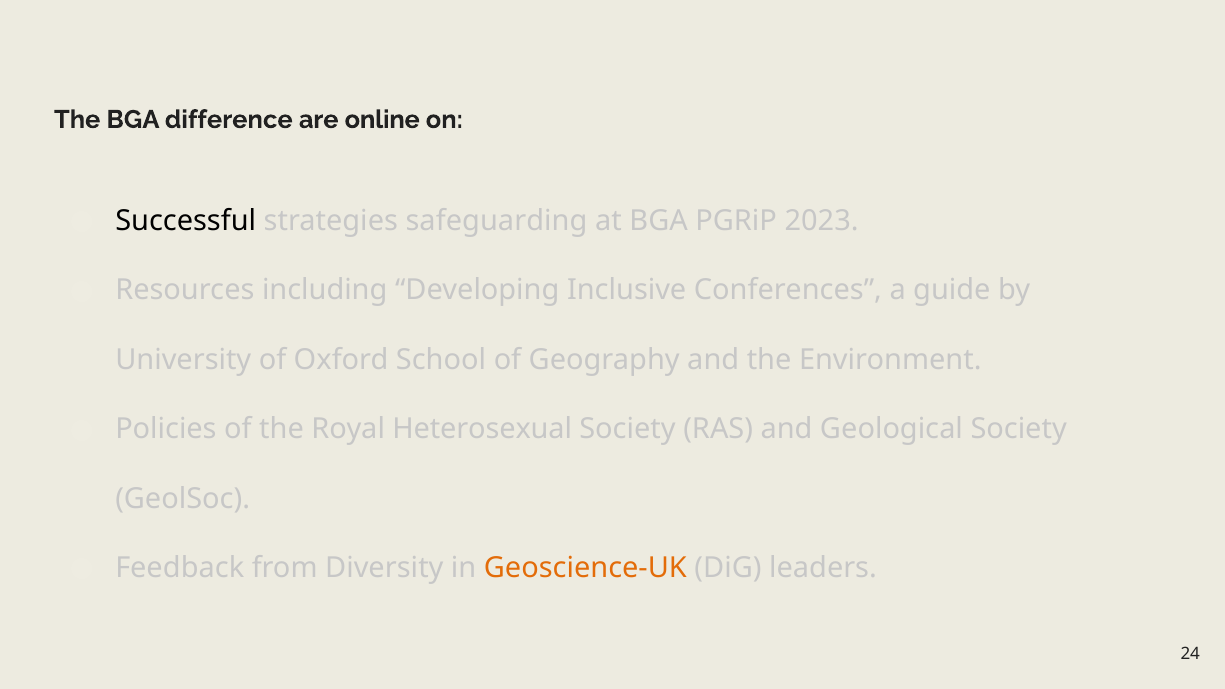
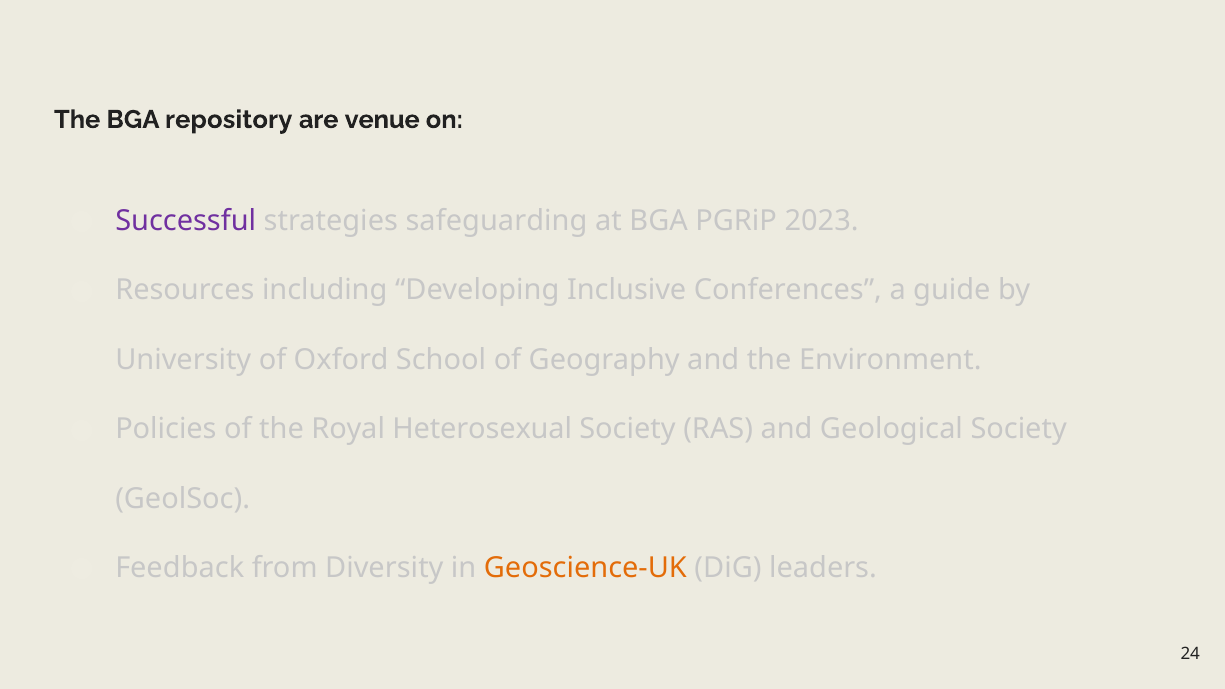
difference: difference -> repository
online: online -> venue
Successful colour: black -> purple
